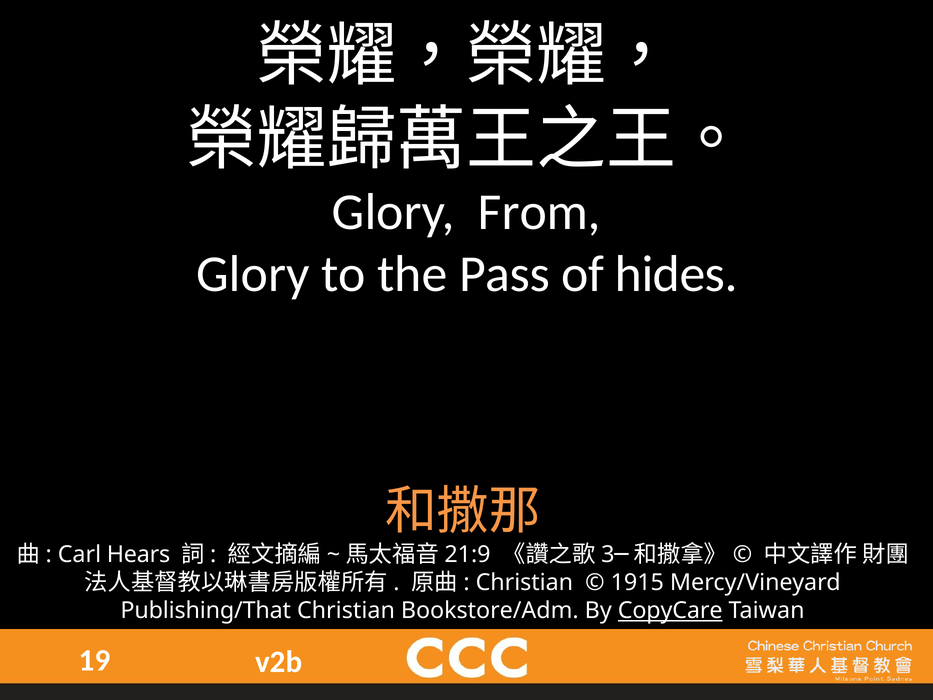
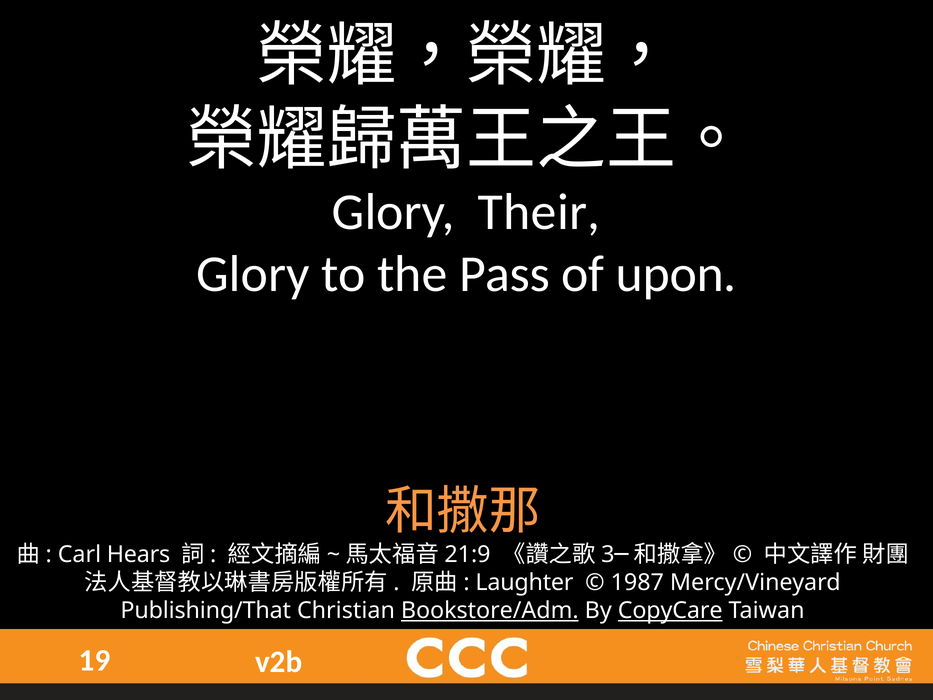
From: From -> Their
hides: hides -> upon
Christian at (524, 582): Christian -> Laughter
1915: 1915 -> 1987
Bookstore/Adm underline: none -> present
